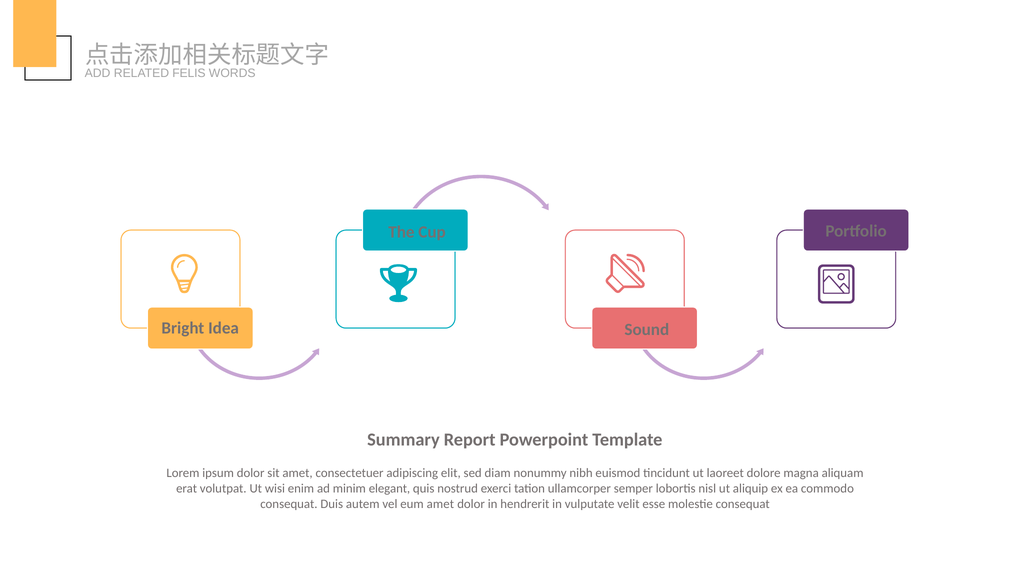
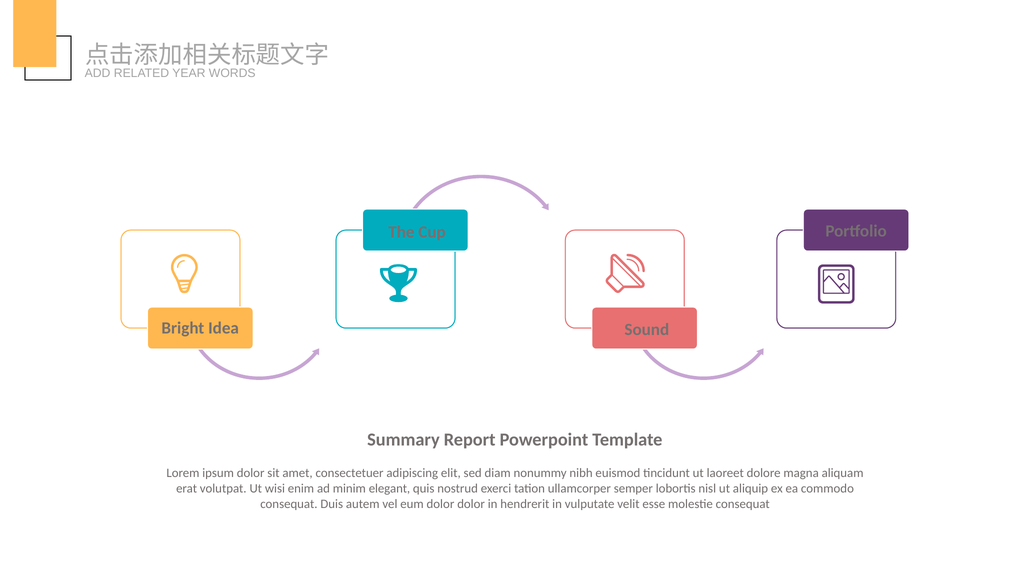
FELIS: FELIS -> YEAR
eum amet: amet -> dolor
